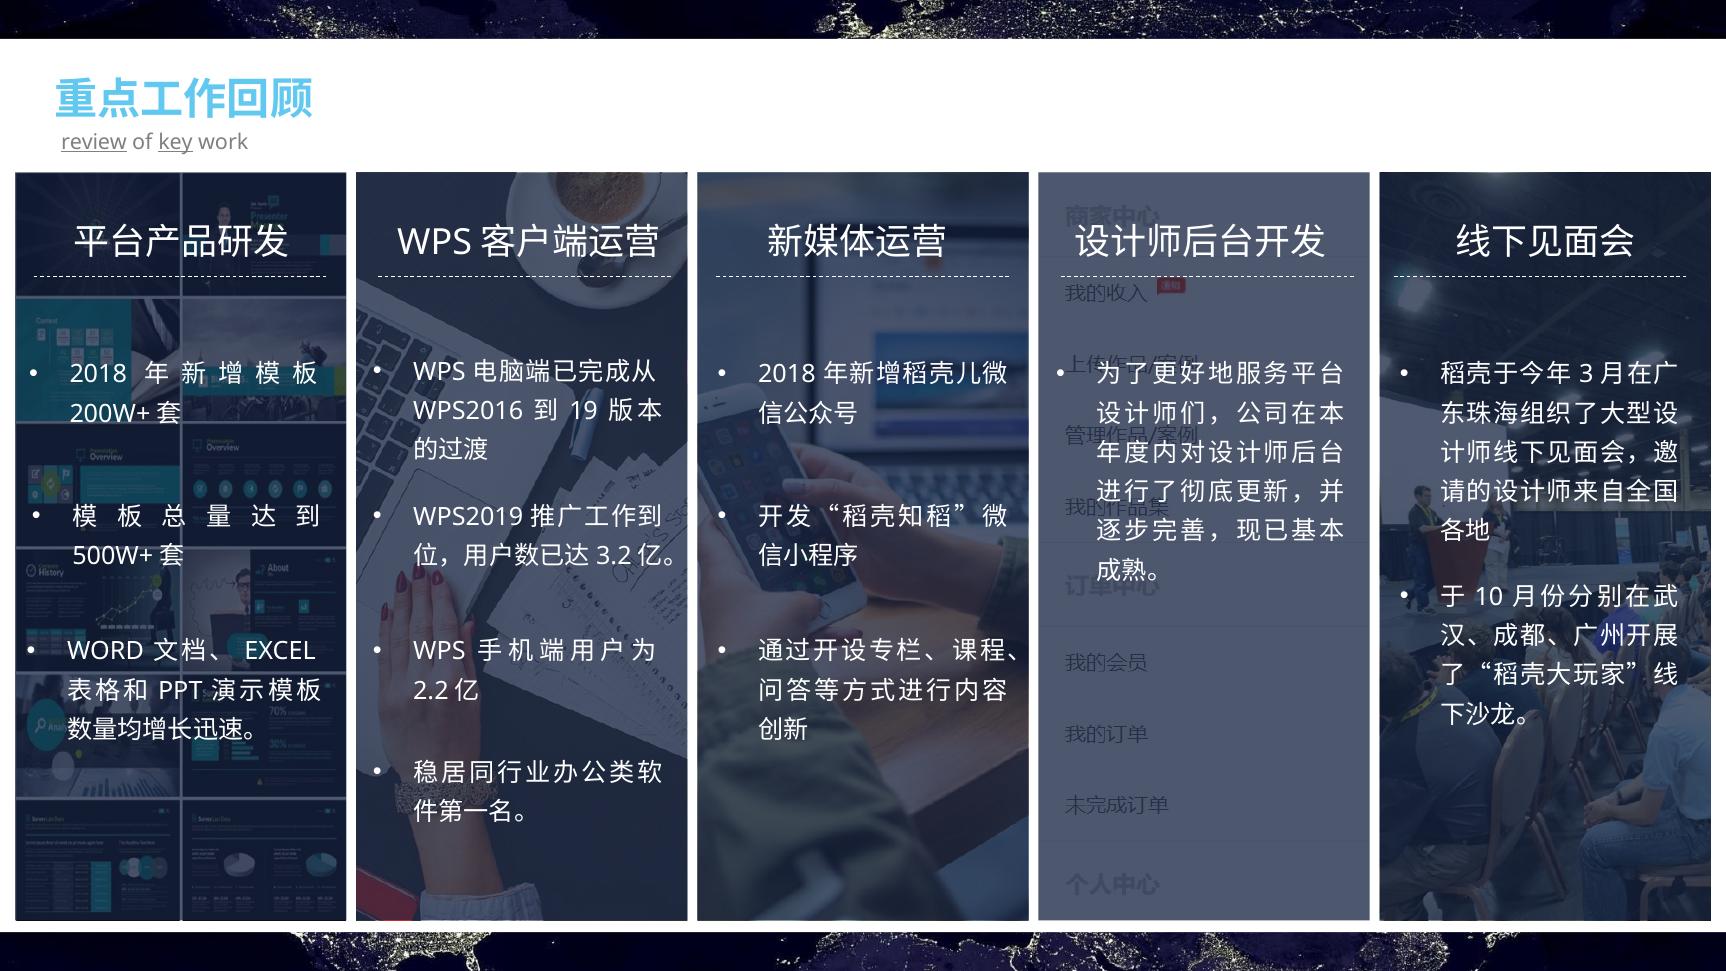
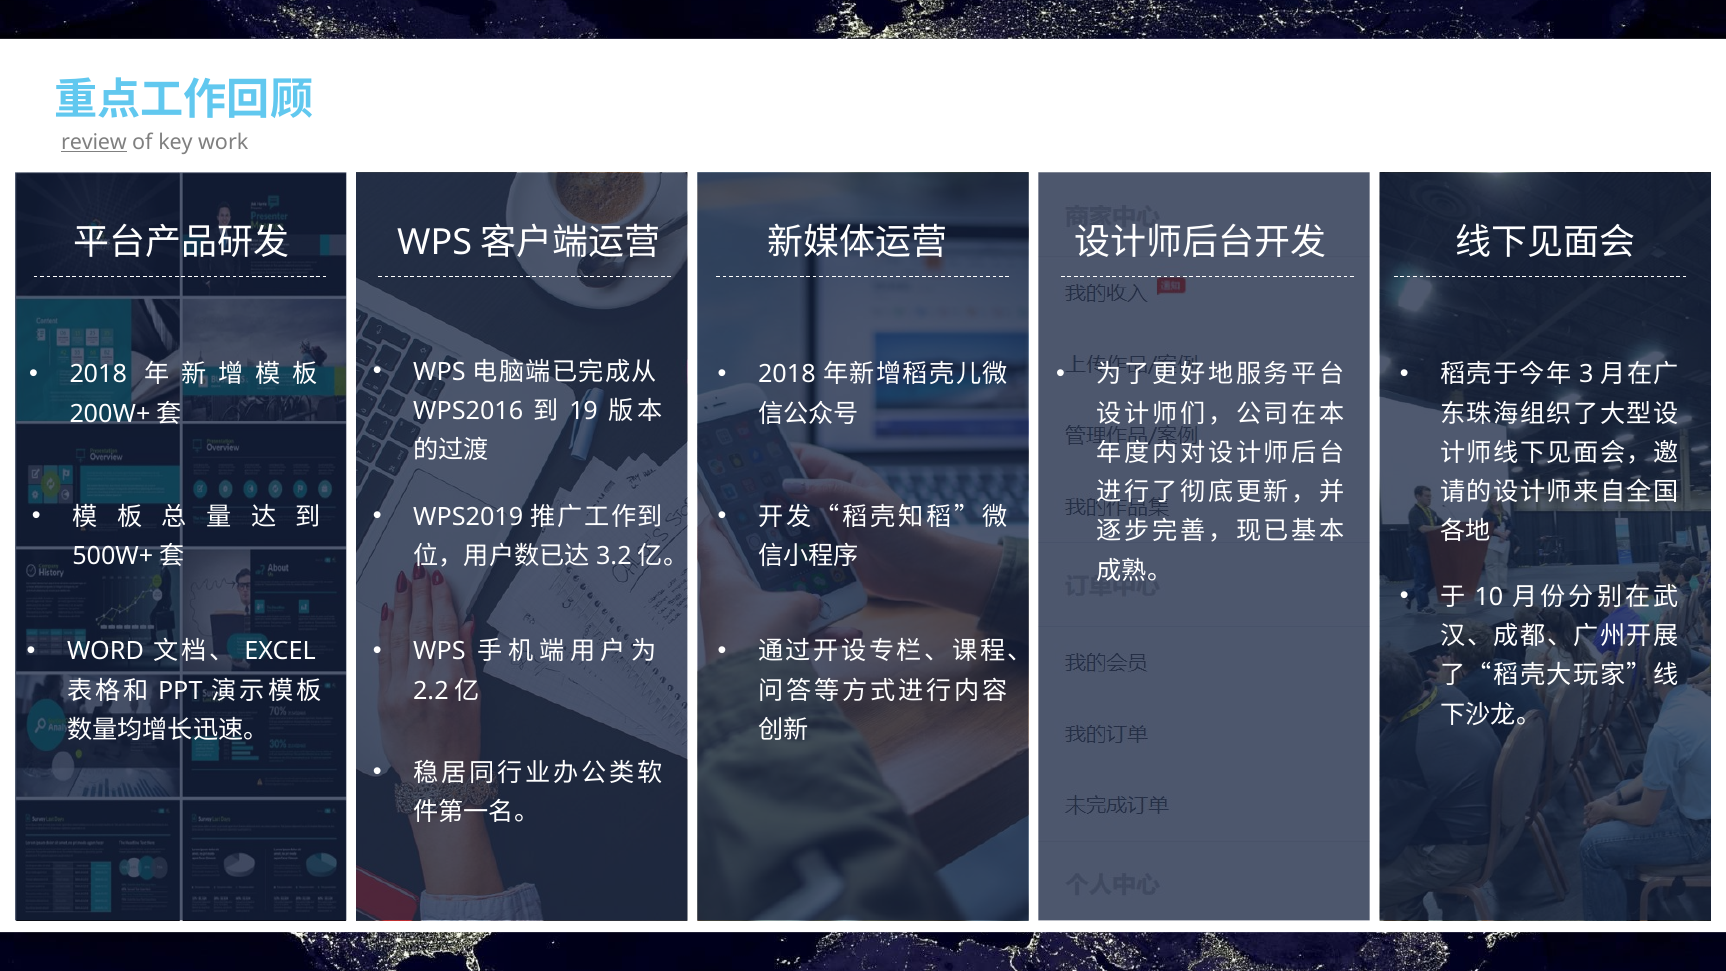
key underline: present -> none
